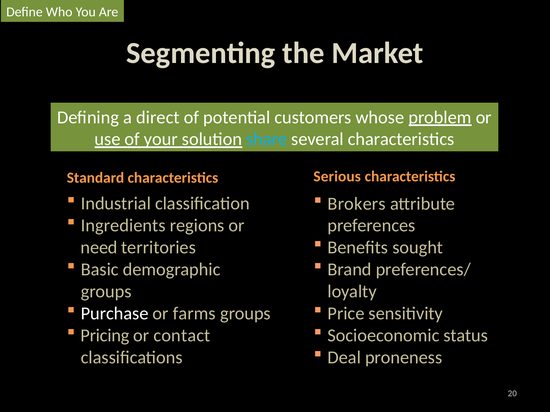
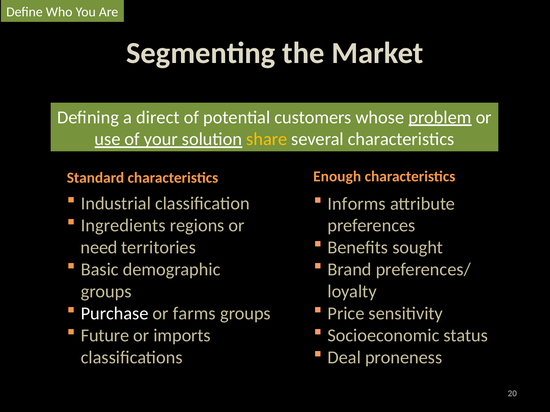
share colour: light blue -> yellow
Serious: Serious -> Enough
Brokers: Brokers -> Informs
Pricing: Pricing -> Future
contact: contact -> imports
